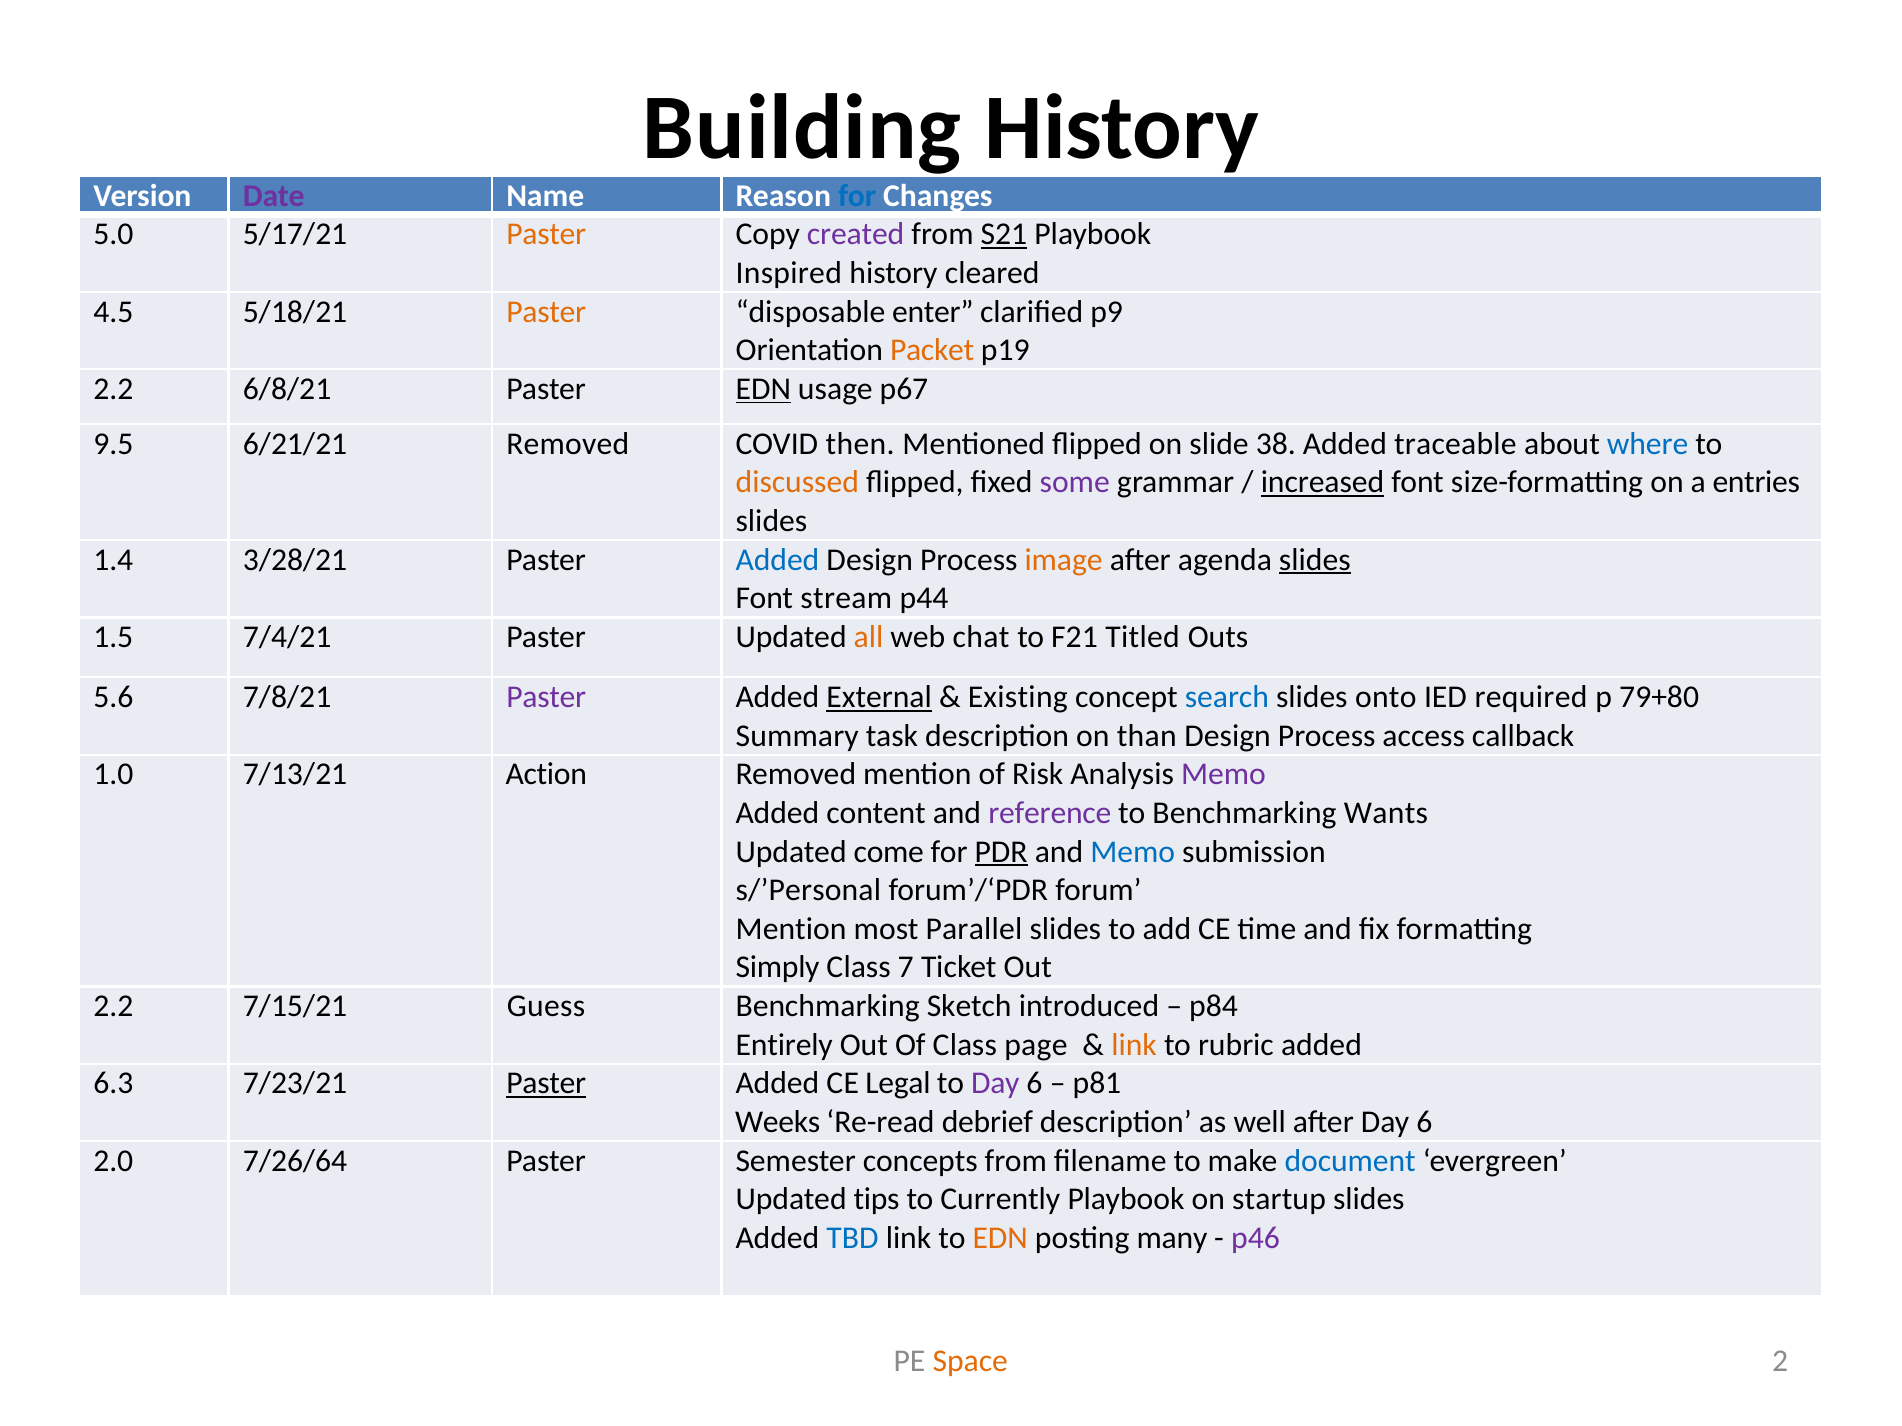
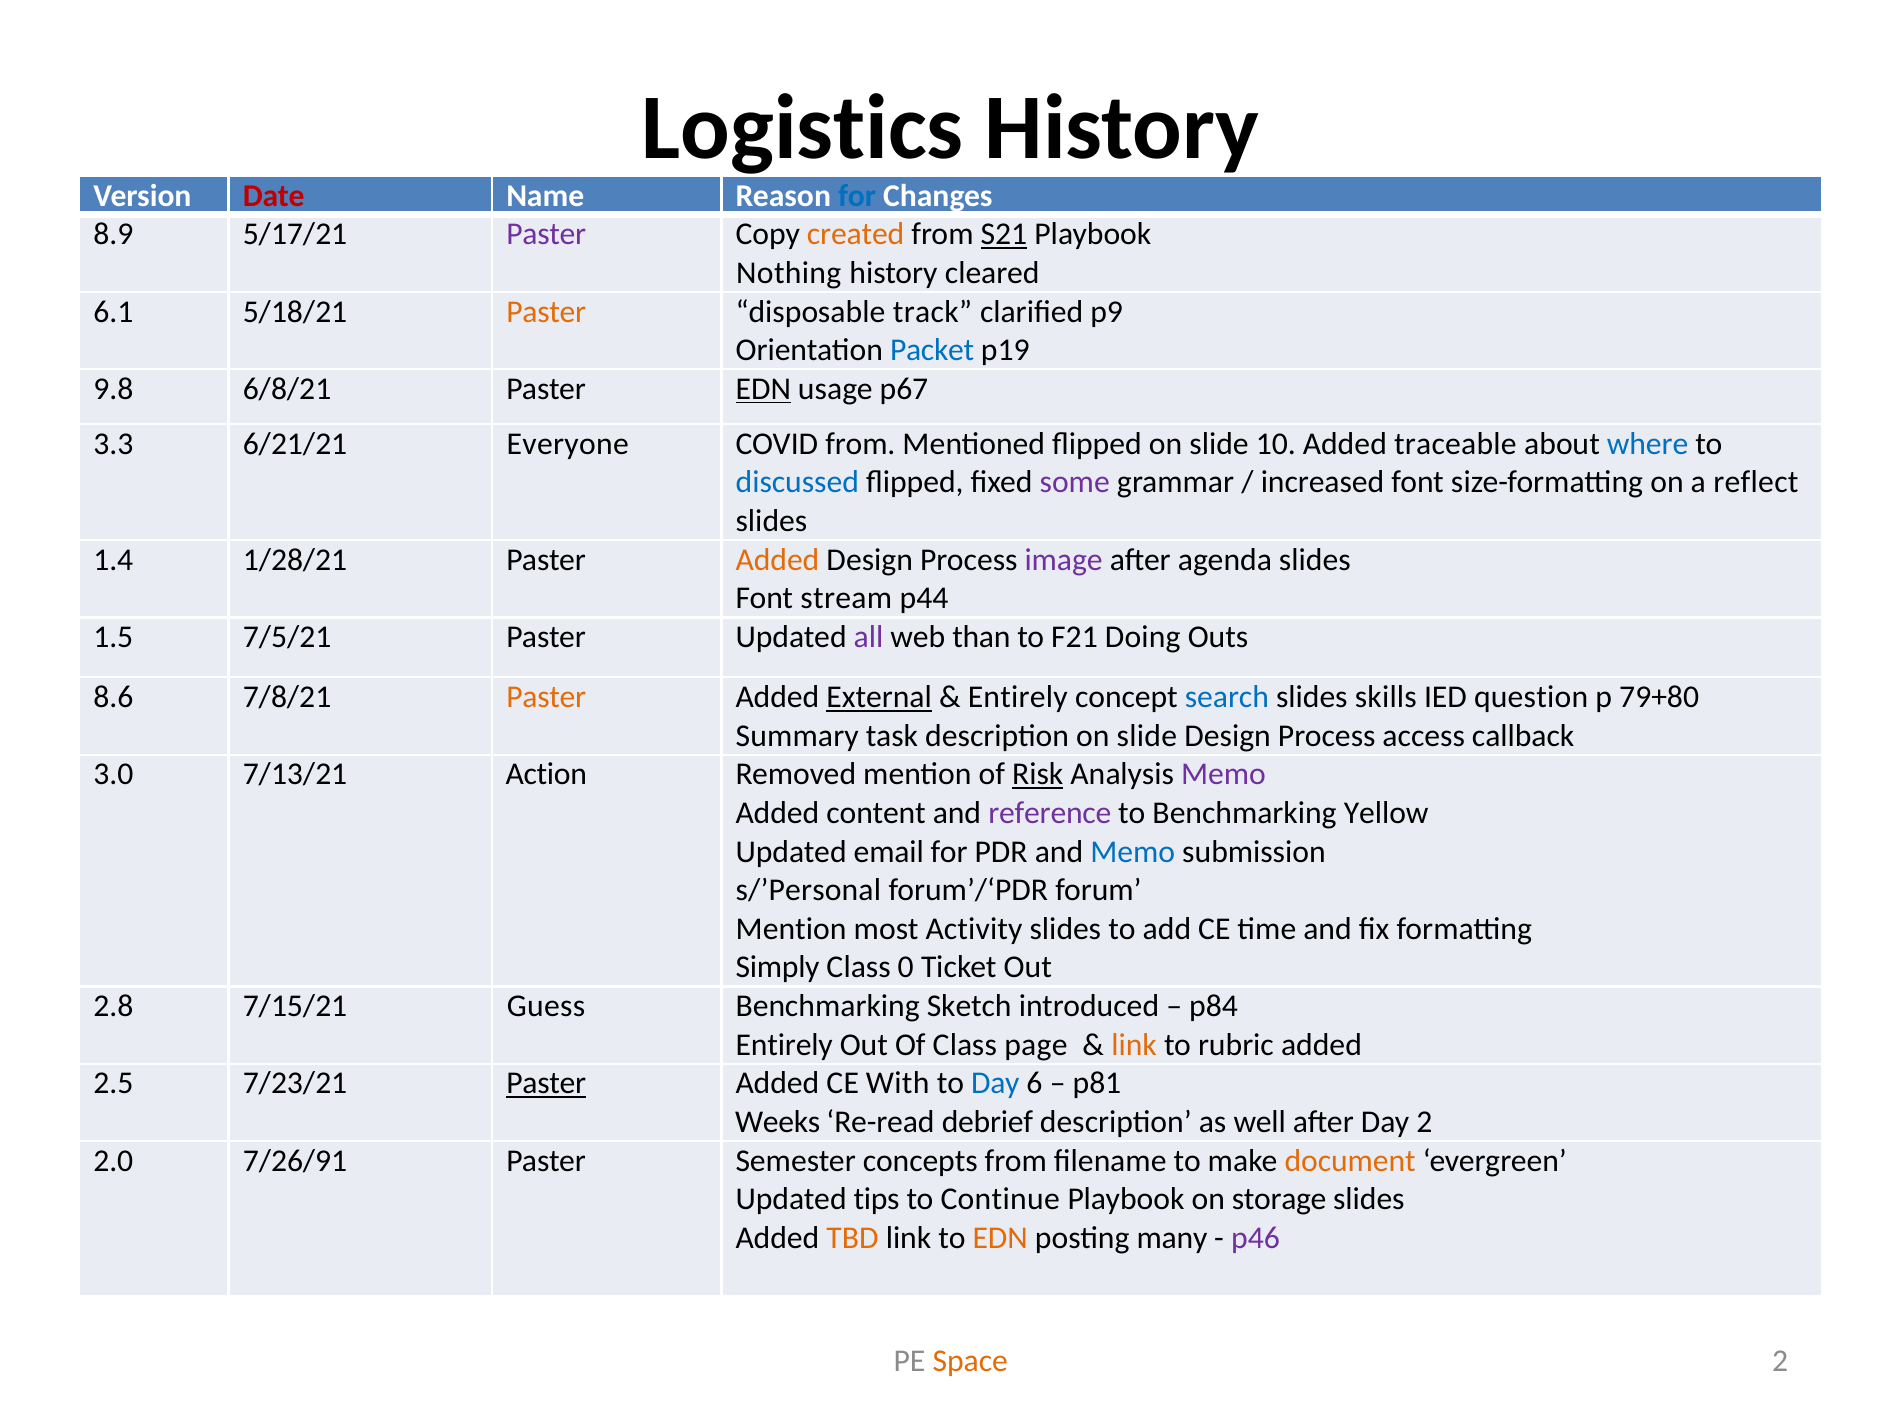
Building: Building -> Logistics
Date colour: purple -> red
5.0: 5.0 -> 8.9
Paster at (546, 234) colour: orange -> purple
created colour: purple -> orange
Inspired: Inspired -> Nothing
4.5: 4.5 -> 6.1
enter: enter -> track
Packet colour: orange -> blue
2.2 at (113, 389): 2.2 -> 9.8
9.5: 9.5 -> 3.3
6/21/21 Removed: Removed -> Everyone
COVID then: then -> from
38: 38 -> 10
discussed colour: orange -> blue
increased underline: present -> none
entries: entries -> reflect
3/28/21: 3/28/21 -> 1/28/21
Added at (777, 560) colour: blue -> orange
image colour: orange -> purple
slides at (1315, 560) underline: present -> none
7/4/21: 7/4/21 -> 7/5/21
all colour: orange -> purple
chat: chat -> than
Titled: Titled -> Doing
5.6: 5.6 -> 8.6
Paster at (546, 697) colour: purple -> orange
Existing at (1018, 697): Existing -> Entirely
onto: onto -> skills
required: required -> question
description on than: than -> slide
1.0: 1.0 -> 3.0
Risk underline: none -> present
Wants: Wants -> Yellow
come: come -> email
PDR underline: present -> none
Parallel: Parallel -> Activity
7: 7 -> 0
2.2 at (113, 1007): 2.2 -> 2.8
6.3: 6.3 -> 2.5
Legal: Legal -> With
Day at (995, 1084) colour: purple -> blue
after Day 6: 6 -> 2
7/26/64: 7/26/64 -> 7/26/91
document colour: blue -> orange
Currently: Currently -> Continue
startup: startup -> storage
TBD colour: blue -> orange
